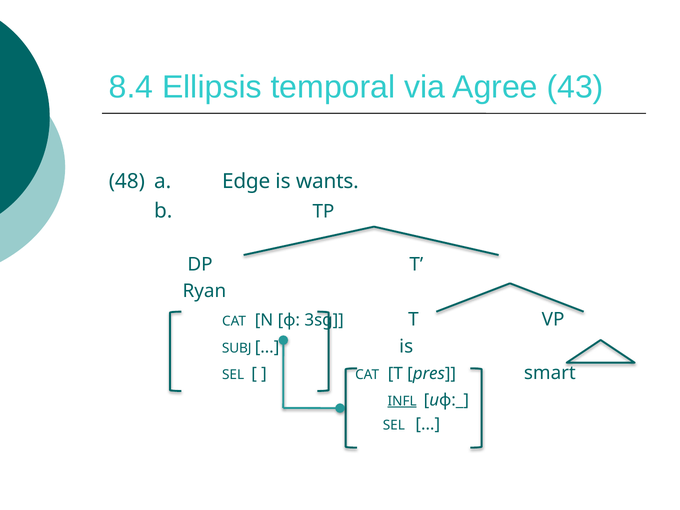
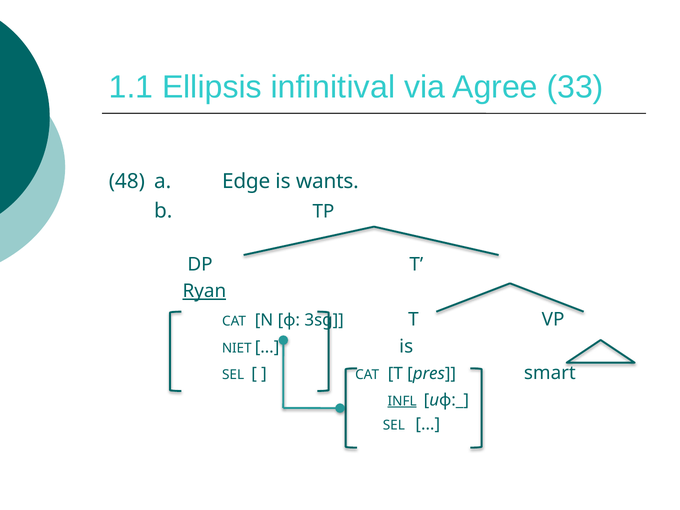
8.4: 8.4 -> 1.1
temporal: temporal -> infinitival
43: 43 -> 33
Ryan underline: none -> present
SUBJ: SUBJ -> NIET
